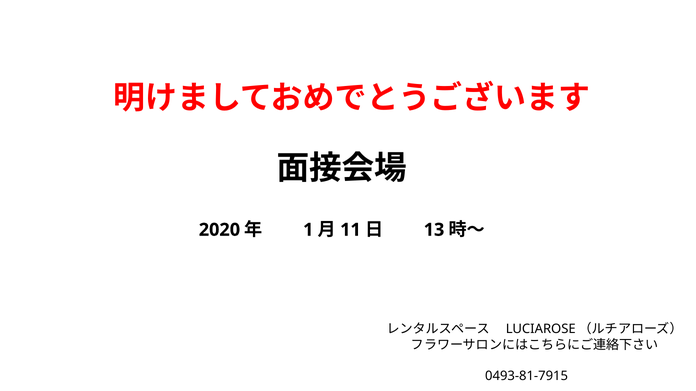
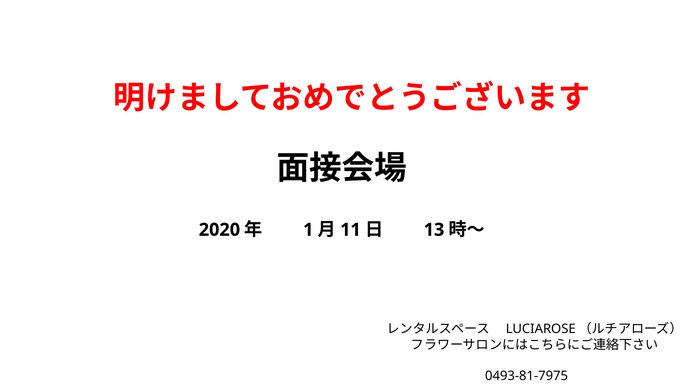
0493-81-7915: 0493-81-7915 -> 0493-81-7975
